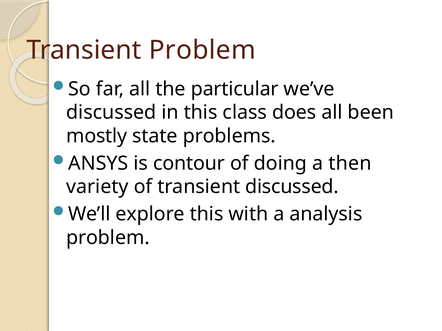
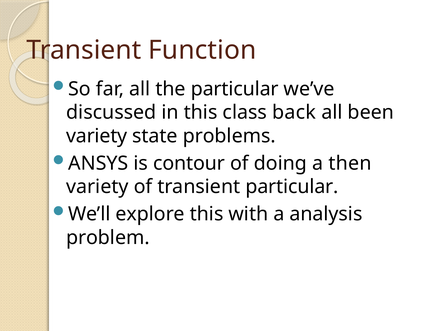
Transient Problem: Problem -> Function
does: does -> back
mostly at (97, 136): mostly -> variety
transient discussed: discussed -> particular
